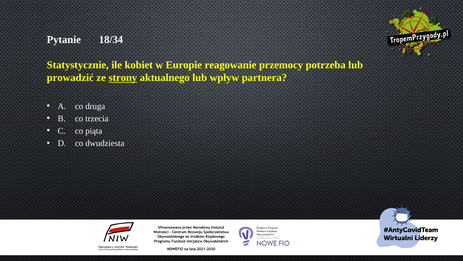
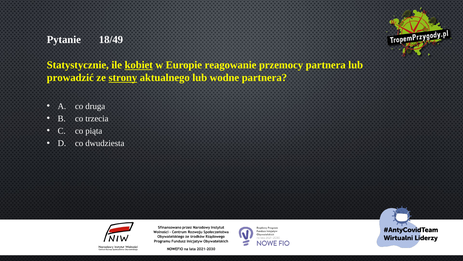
18/34: 18/34 -> 18/49
kobiet underline: none -> present
przemocy potrzeba: potrzeba -> partnera
wpływ: wpływ -> wodne
